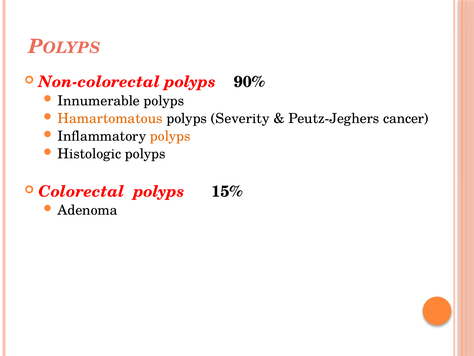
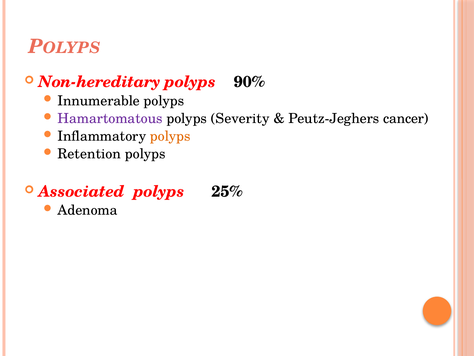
Non-colorectal: Non-colorectal -> Non-hereditary
Hamartomatous colour: orange -> purple
Histologic: Histologic -> Retention
Colorectal: Colorectal -> Associated
15%: 15% -> 25%
